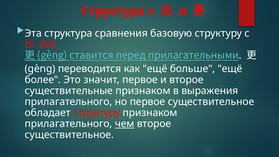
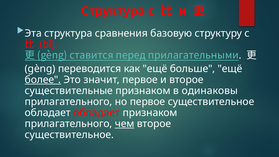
более underline: none -> present
выражения: выражения -> одинаковы
обладает структуру: структуру -> обладает
